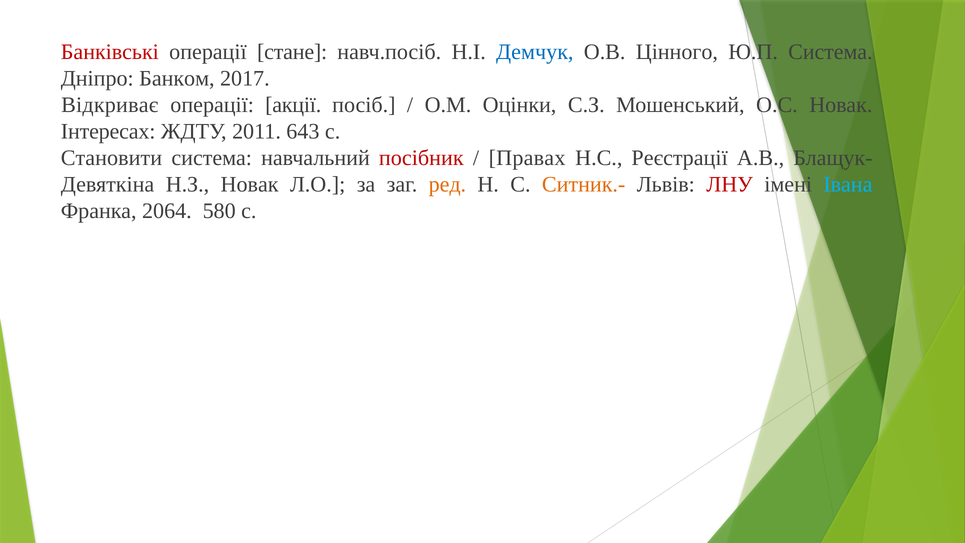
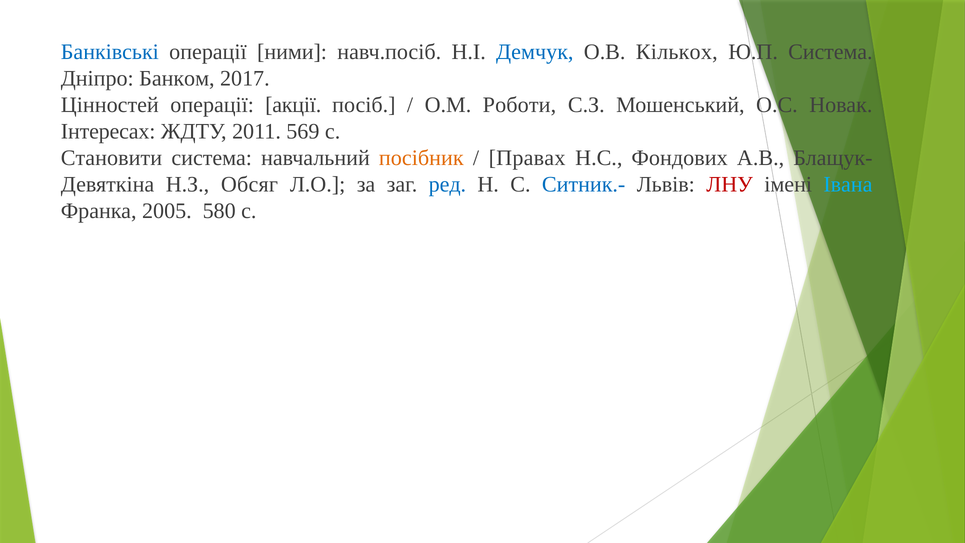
Банківські colour: red -> blue
стане: стане -> ними
Цінного: Цінного -> Кількох
Відкриває: Відкриває -> Цінностей
Оцінки: Оцінки -> Роботи
643: 643 -> 569
посібник colour: red -> orange
Реєстрації: Реєстрації -> Фондових
Н.З Новак: Новак -> Обсяг
ред colour: orange -> blue
Ситник.- colour: orange -> blue
2064: 2064 -> 2005
